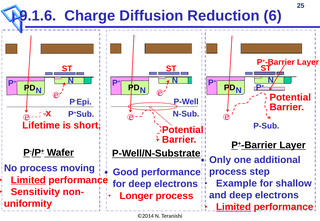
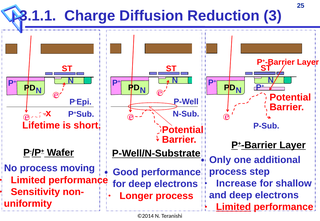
9.1.6: 9.1.6 -> 3.1.1
6: 6 -> 3
Limited at (28, 180) underline: present -> none
Example: Example -> Increase
